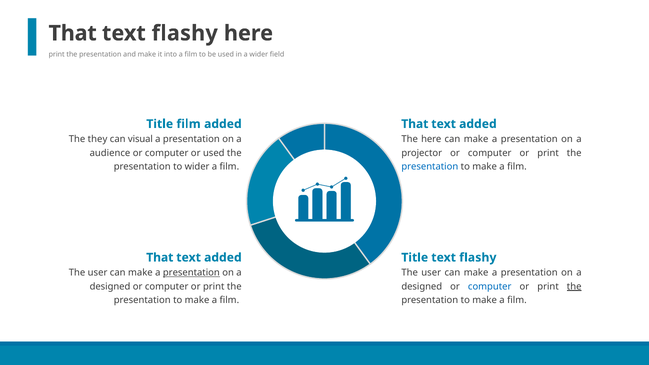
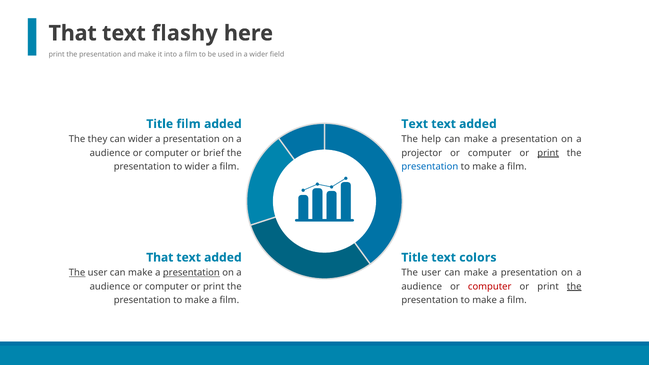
That at (415, 124): That -> Text
can visual: visual -> wider
The here: here -> help
or used: used -> brief
print at (548, 153) underline: none -> present
Title text flashy: flashy -> colors
The at (77, 273) underline: none -> present
designed at (110, 286): designed -> audience
designed at (422, 286): designed -> audience
computer at (490, 286) colour: blue -> red
